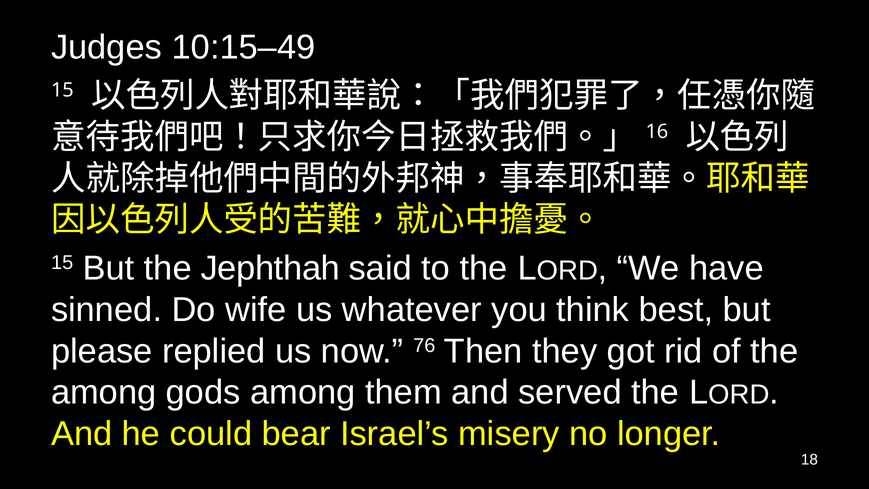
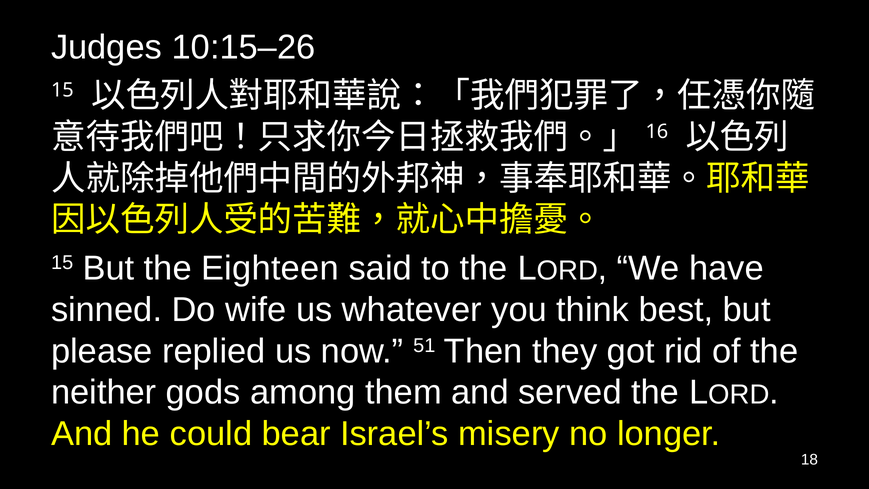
10:15–49: 10:15–49 -> 10:15–26
Jephthah: Jephthah -> Eighteen
76: 76 -> 51
among at (104, 392): among -> neither
